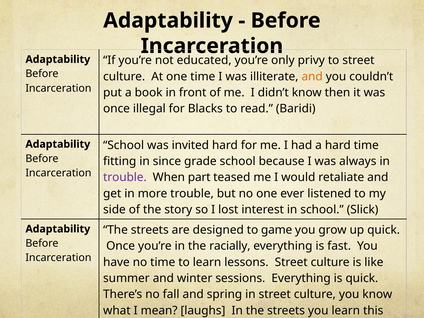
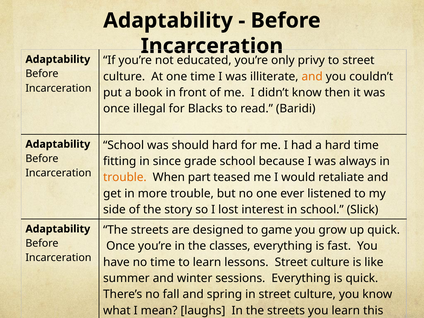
invited: invited -> should
trouble at (125, 177) colour: purple -> orange
racially: racially -> classes
